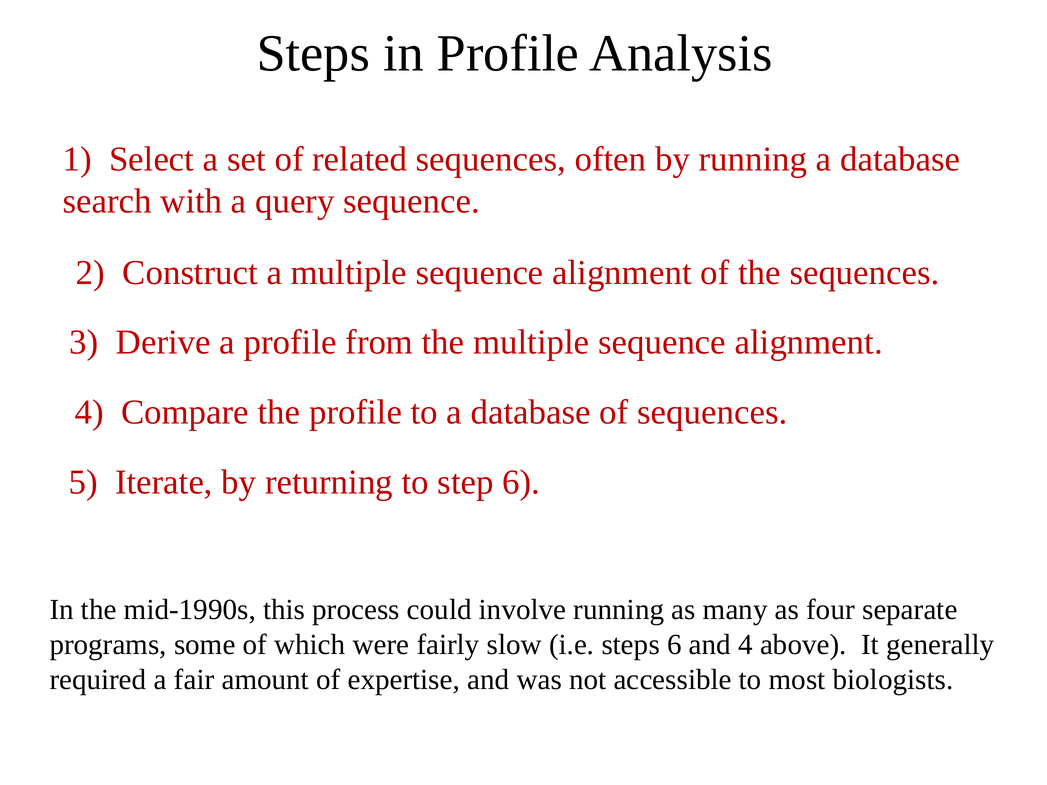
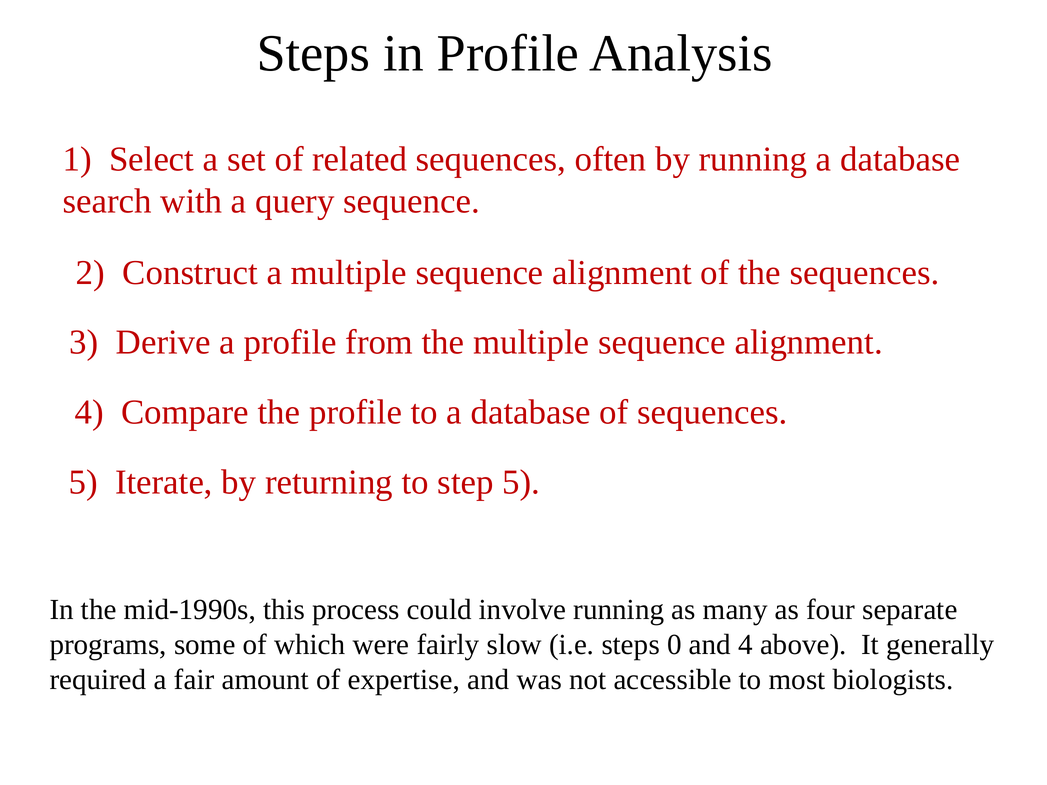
step 6: 6 -> 5
steps 6: 6 -> 0
